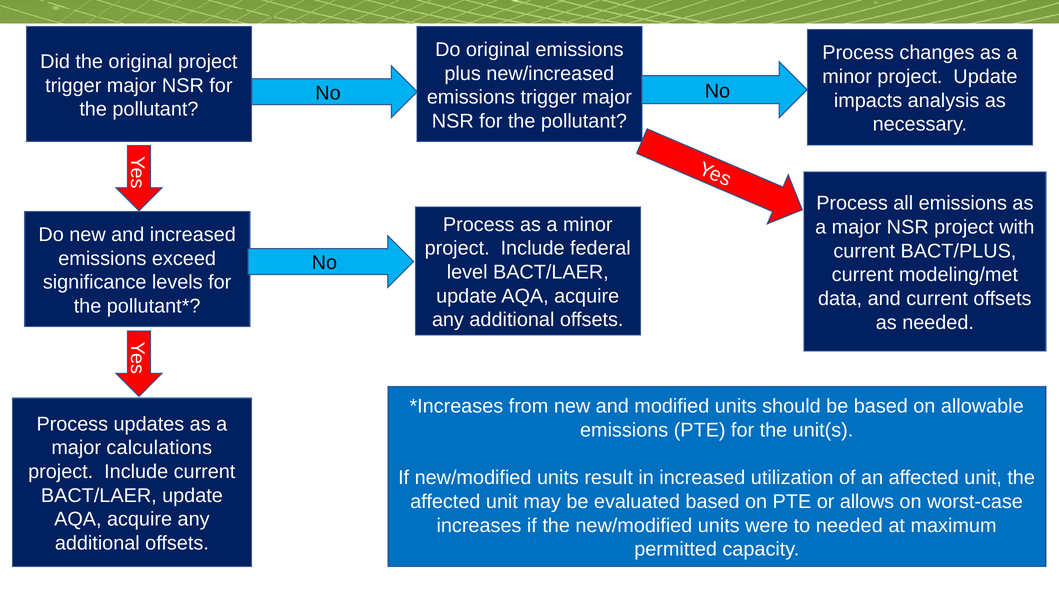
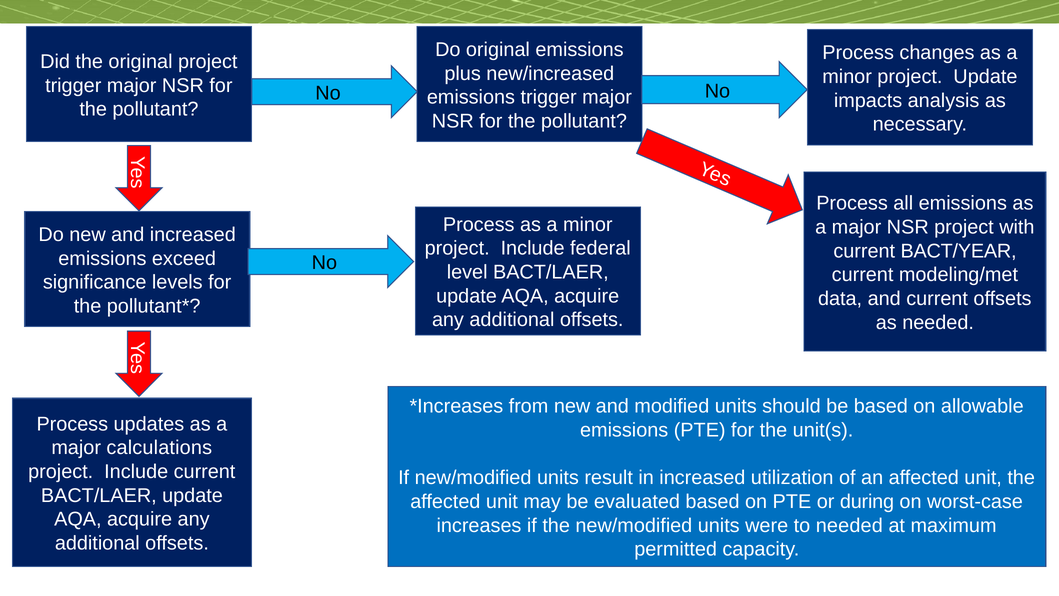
BACT/PLUS: BACT/PLUS -> BACT/YEAR
allows: allows -> during
